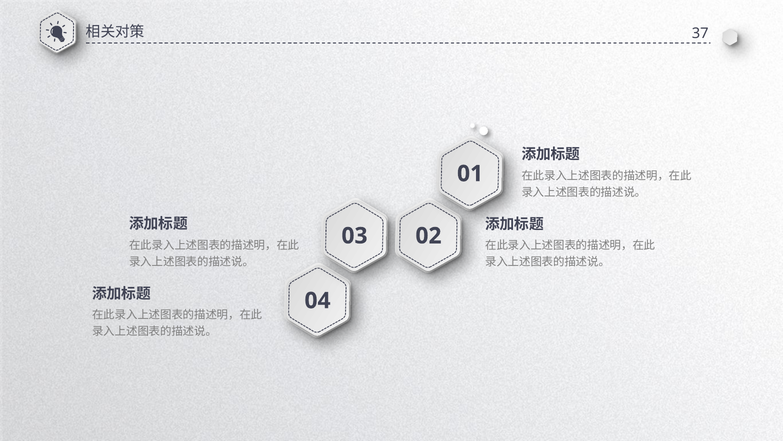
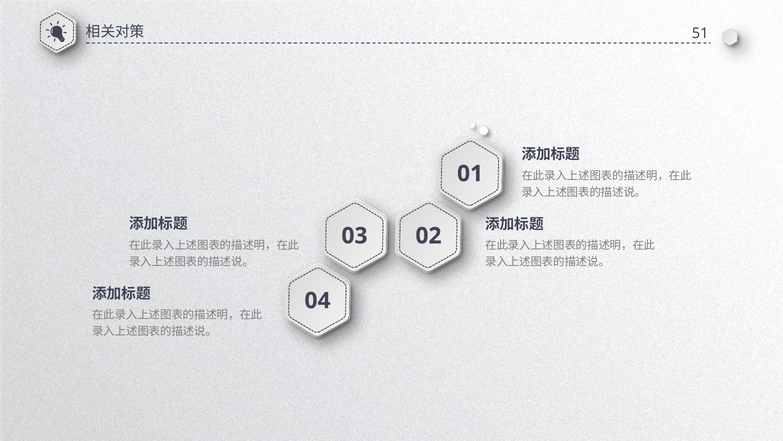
37: 37 -> 51
